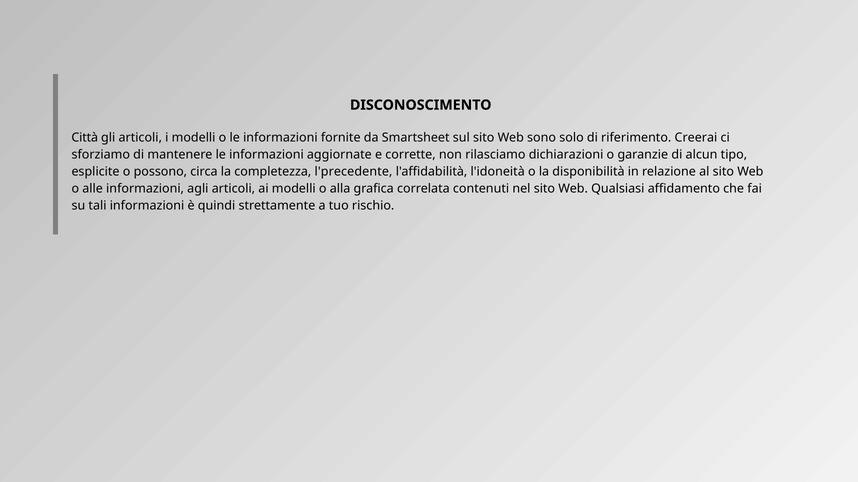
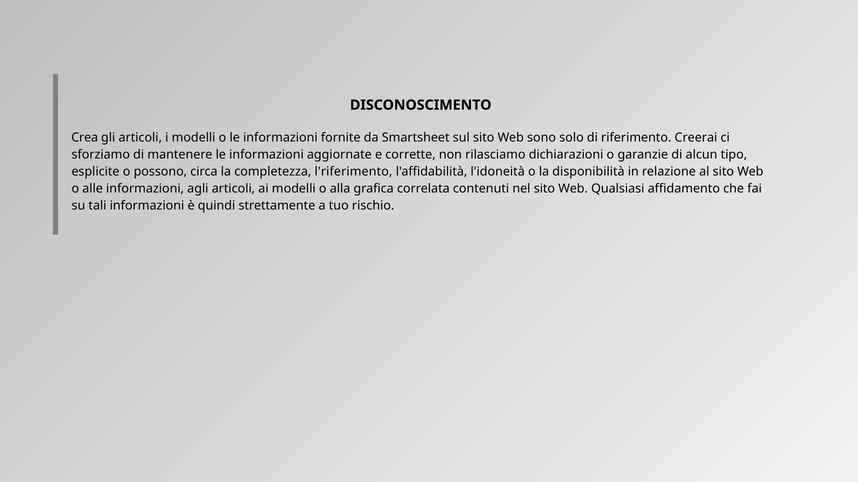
Città: Città -> Crea
l'precedente: l'precedente -> l'riferimento
